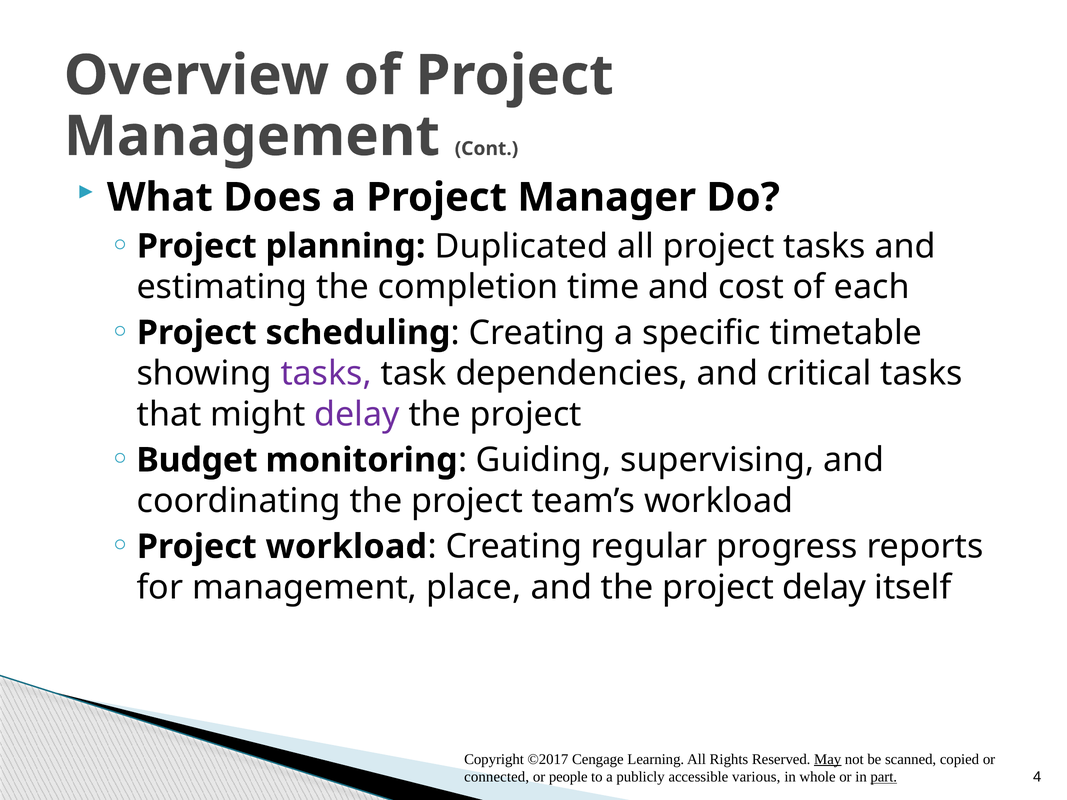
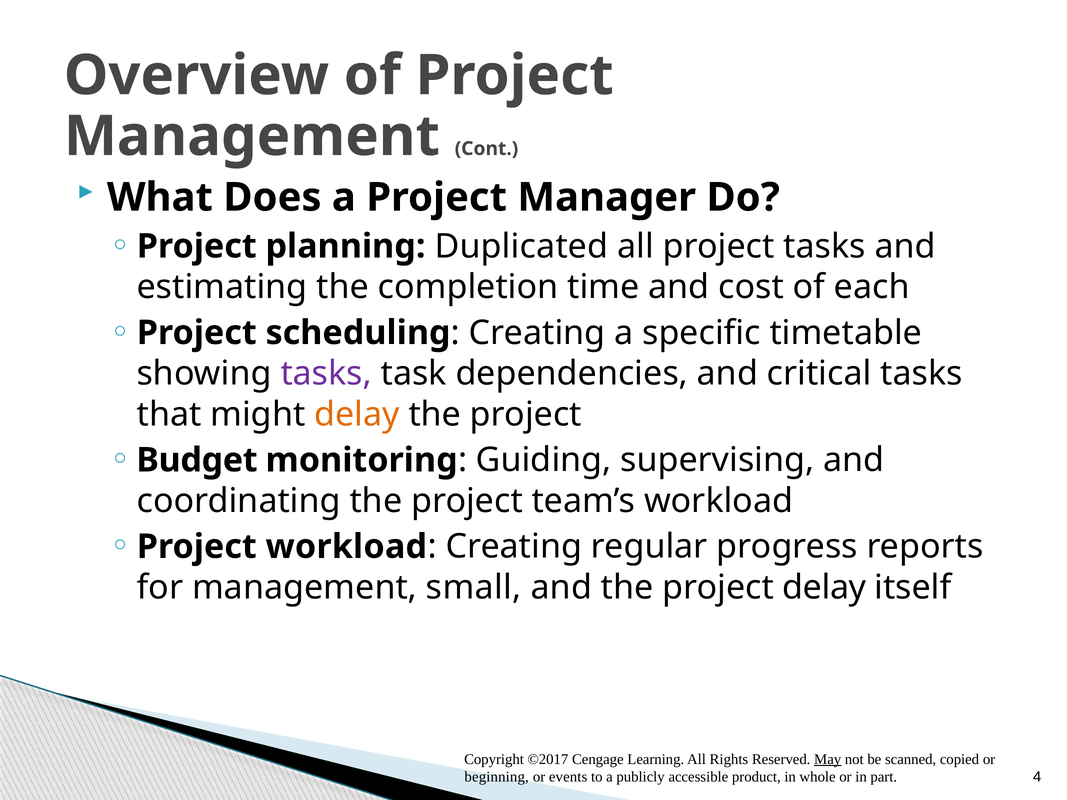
delay at (357, 415) colour: purple -> orange
place: place -> small
connected: connected -> beginning
people: people -> events
various: various -> product
part underline: present -> none
